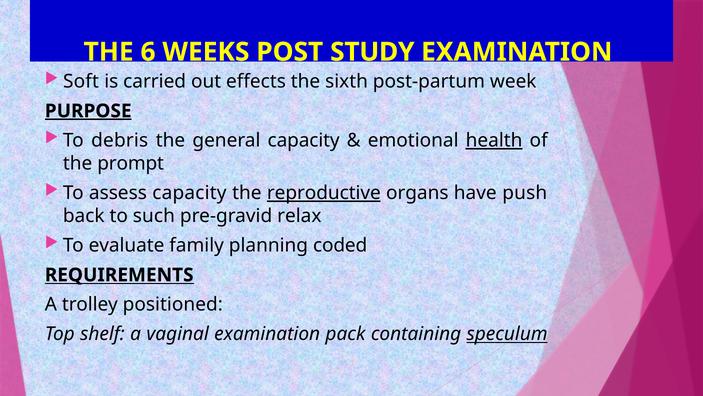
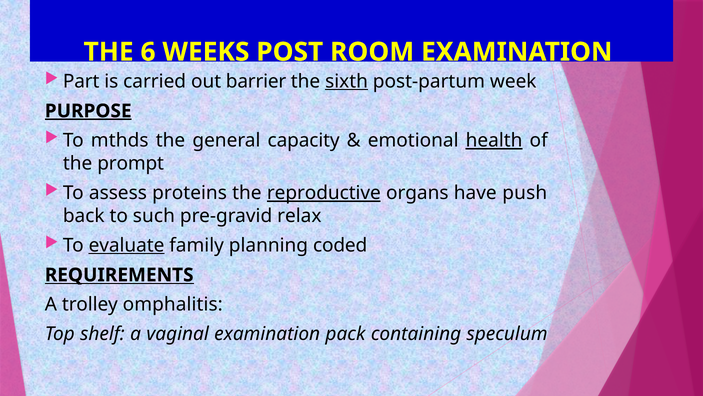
STUDY: STUDY -> ROOM
Soft: Soft -> Part
effects: effects -> barrier
sixth underline: none -> present
debris: debris -> mthds
assess capacity: capacity -> proteins
evaluate underline: none -> present
positioned: positioned -> omphalitis
speculum underline: present -> none
